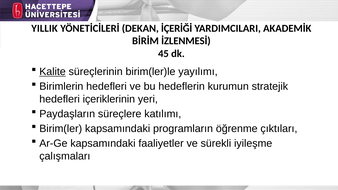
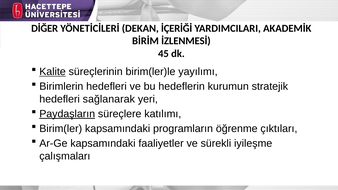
YILLIK: YILLIK -> DİĞER
içeriklerinin: içeriklerinin -> sağlanarak
Paydaşların underline: none -> present
